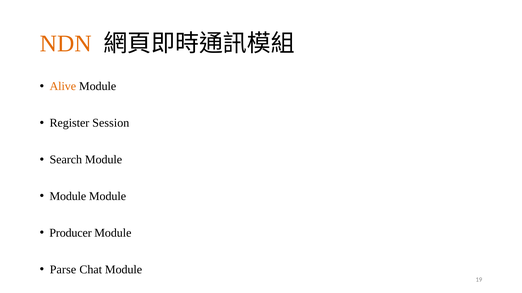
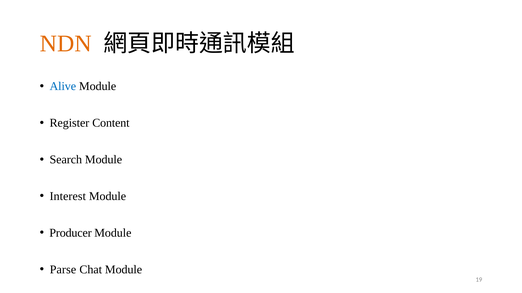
Alive colour: orange -> blue
Session: Session -> Content
Module at (68, 197): Module -> Interest
